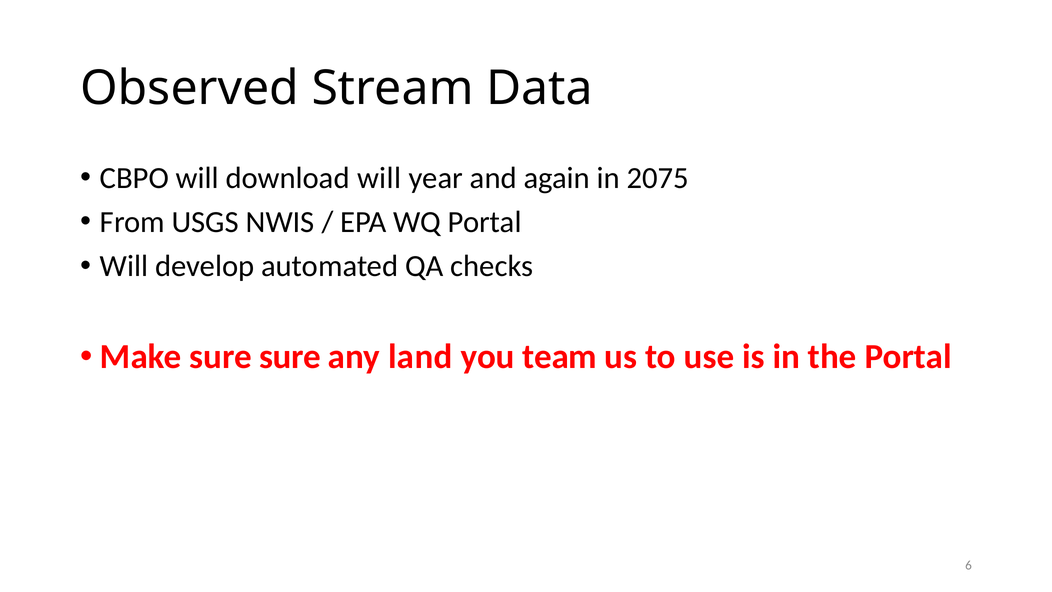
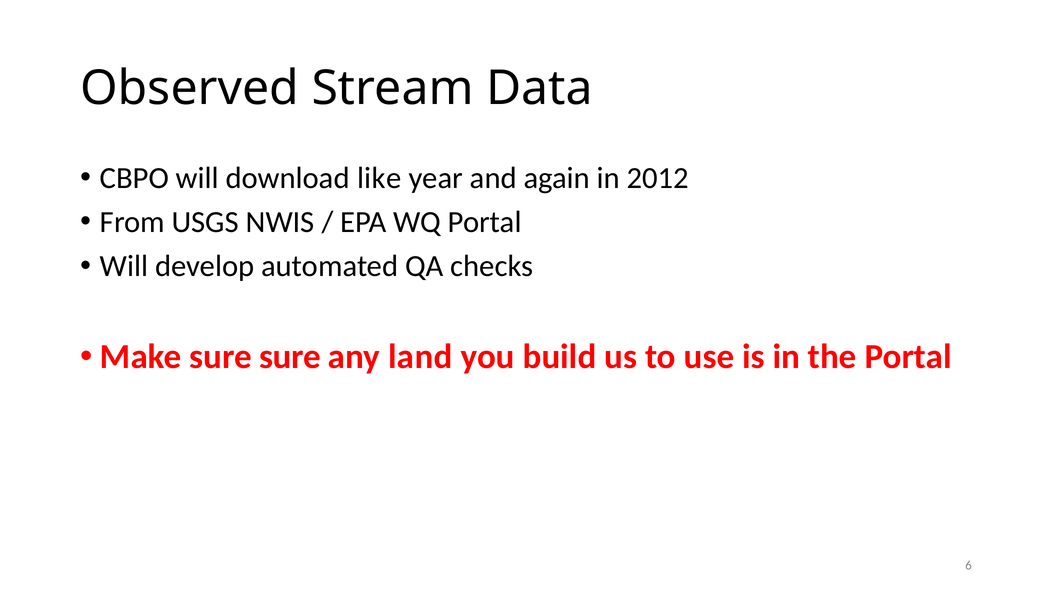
download will: will -> like
2075: 2075 -> 2012
team: team -> build
